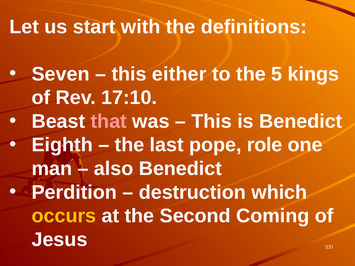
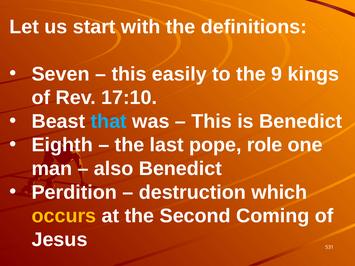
either: either -> easily
5: 5 -> 9
that colour: pink -> light blue
